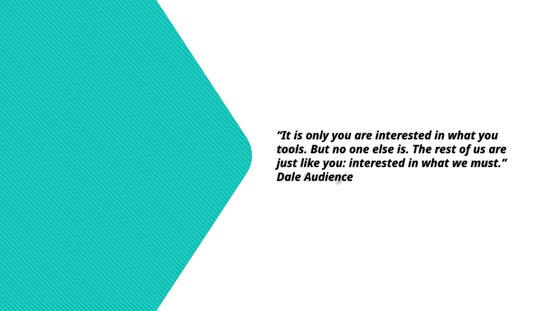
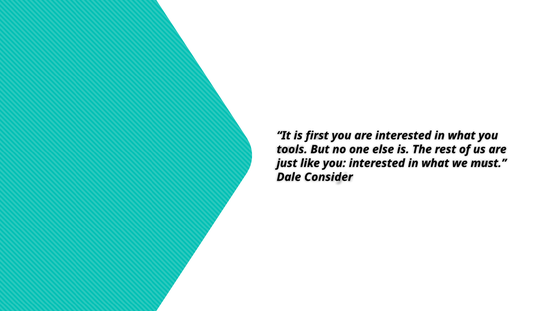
only: only -> first
Audience: Audience -> Consider
